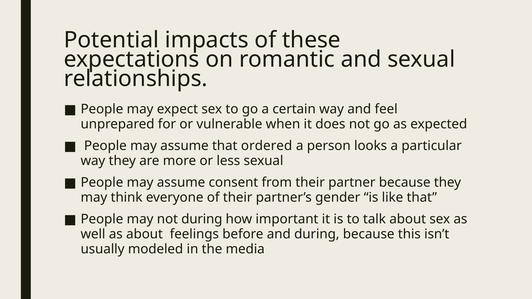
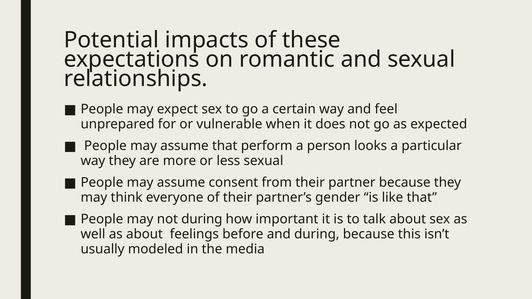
ordered: ordered -> perform
